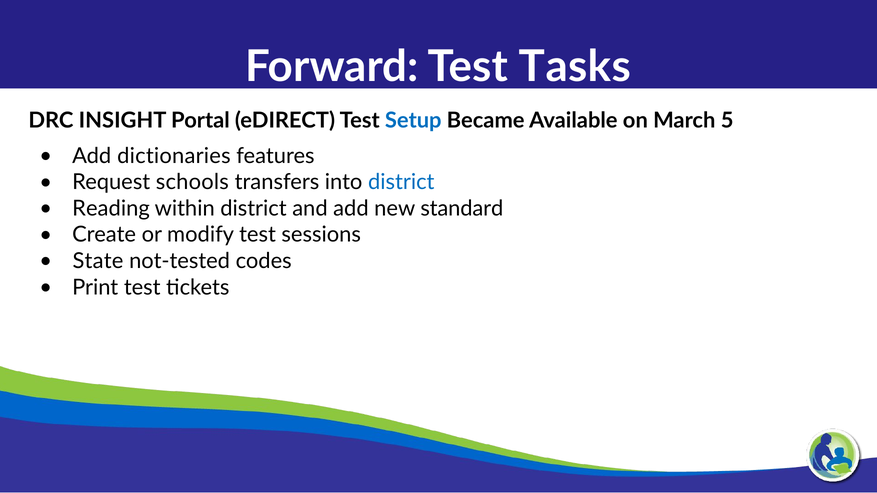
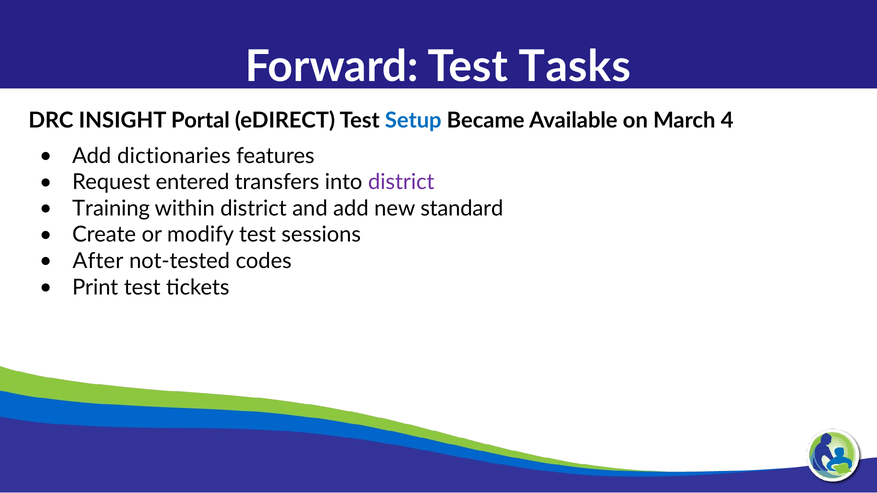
5: 5 -> 4
schools: schools -> entered
district at (401, 182) colour: blue -> purple
Reading: Reading -> Training
State: State -> After
